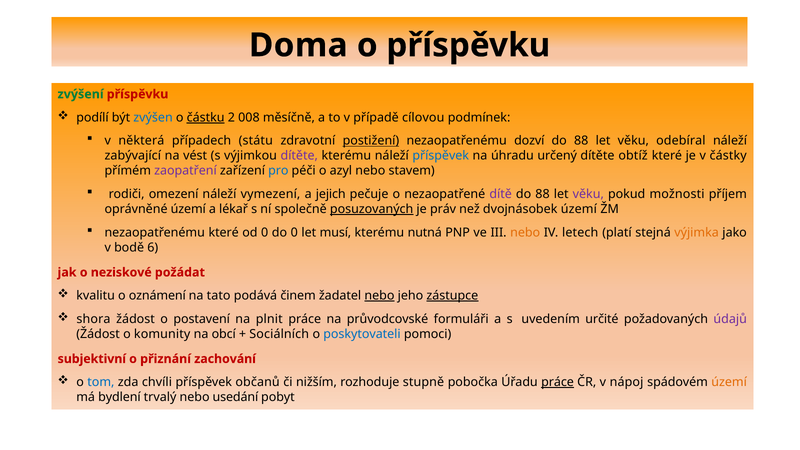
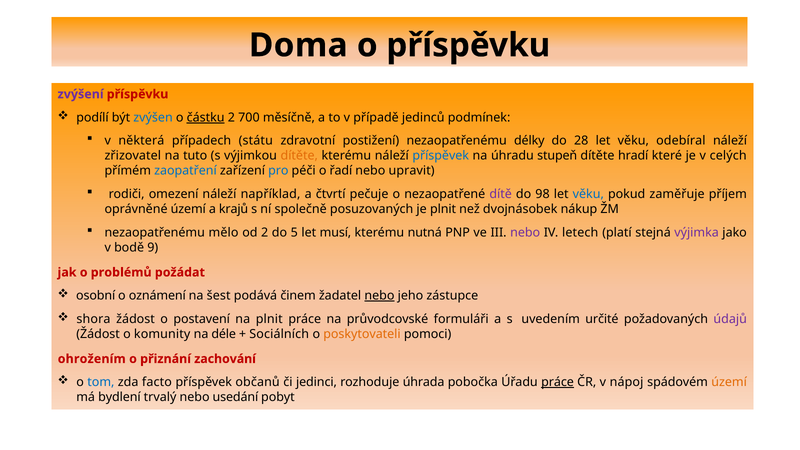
zvýšení colour: green -> purple
008: 008 -> 700
cílovou: cílovou -> jedinců
postižení underline: present -> none
dozví: dozví -> délky
88 at (581, 141): 88 -> 28
zabývající: zabývající -> zřizovatel
vést: vést -> tuto
dítěte at (299, 156) colour: purple -> orange
určený: určený -> stupeň
obtíž: obtíž -> hradí
částky: částky -> celých
zaopatření colour: purple -> blue
azyl: azyl -> řadí
stavem: stavem -> upravit
vymezení: vymezení -> například
jejich: jejich -> čtvrtí
88 at (543, 194): 88 -> 98
věku at (588, 194) colour: purple -> blue
možnosti: možnosti -> zaměřuje
lékař: lékař -> krajů
posuzovaných underline: present -> none
je práv: práv -> plnit
dvojnásobek území: území -> nákup
nezaopatřenému které: které -> mělo
od 0: 0 -> 2
do 0: 0 -> 5
nebo at (525, 233) colour: orange -> purple
výjimka colour: orange -> purple
6: 6 -> 9
neziskové: neziskové -> problémů
kvalitu: kvalitu -> osobní
tato: tato -> šest
zástupce underline: present -> none
obcí: obcí -> déle
poskytovateli colour: blue -> orange
subjektivní: subjektivní -> ohrožením
chvíli: chvíli -> facto
nižším: nižším -> jedinci
stupně: stupně -> úhrada
